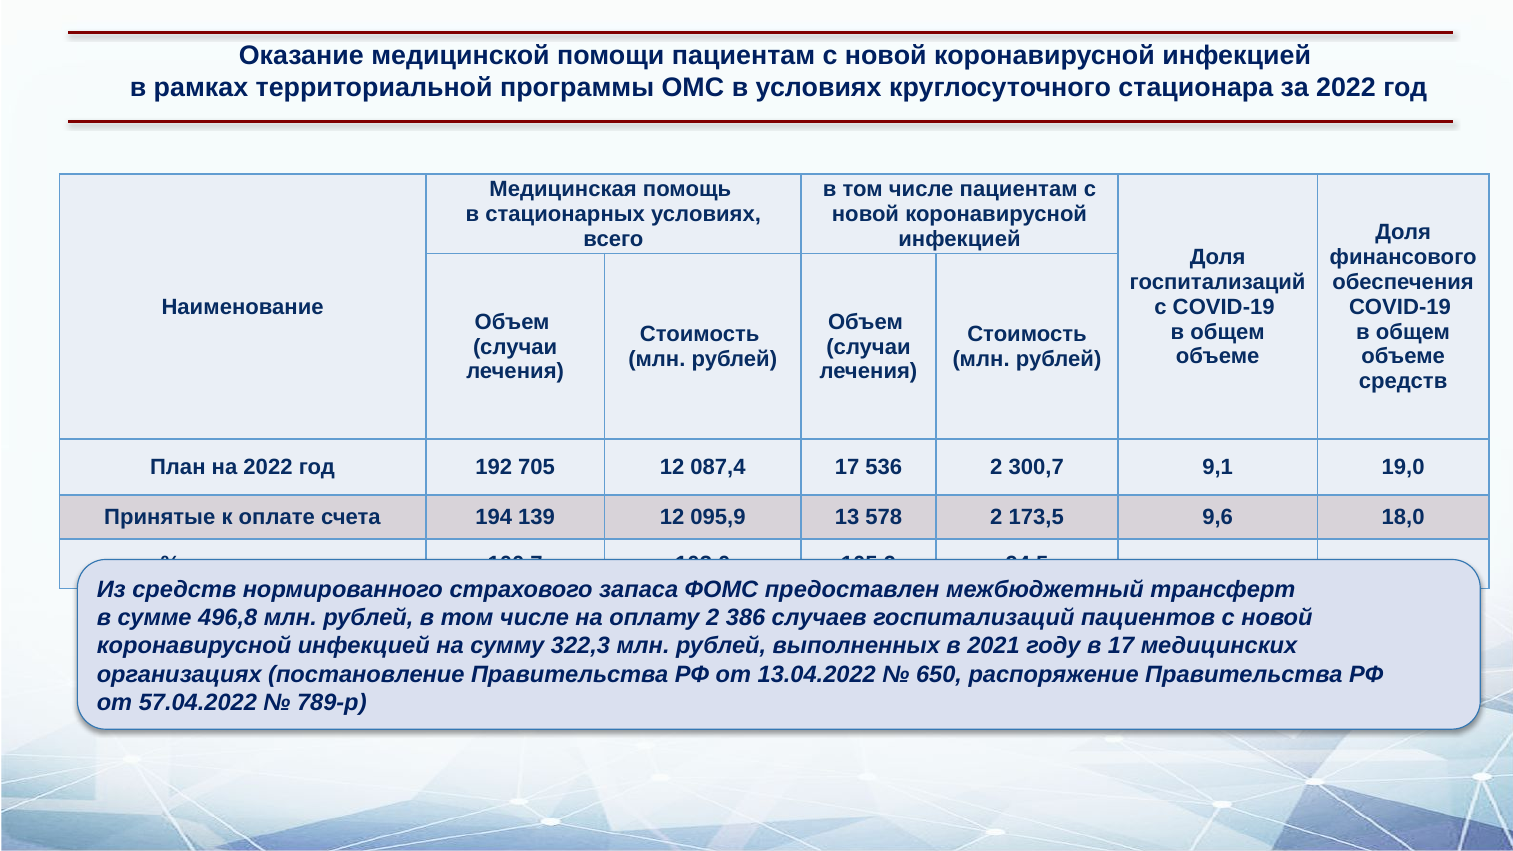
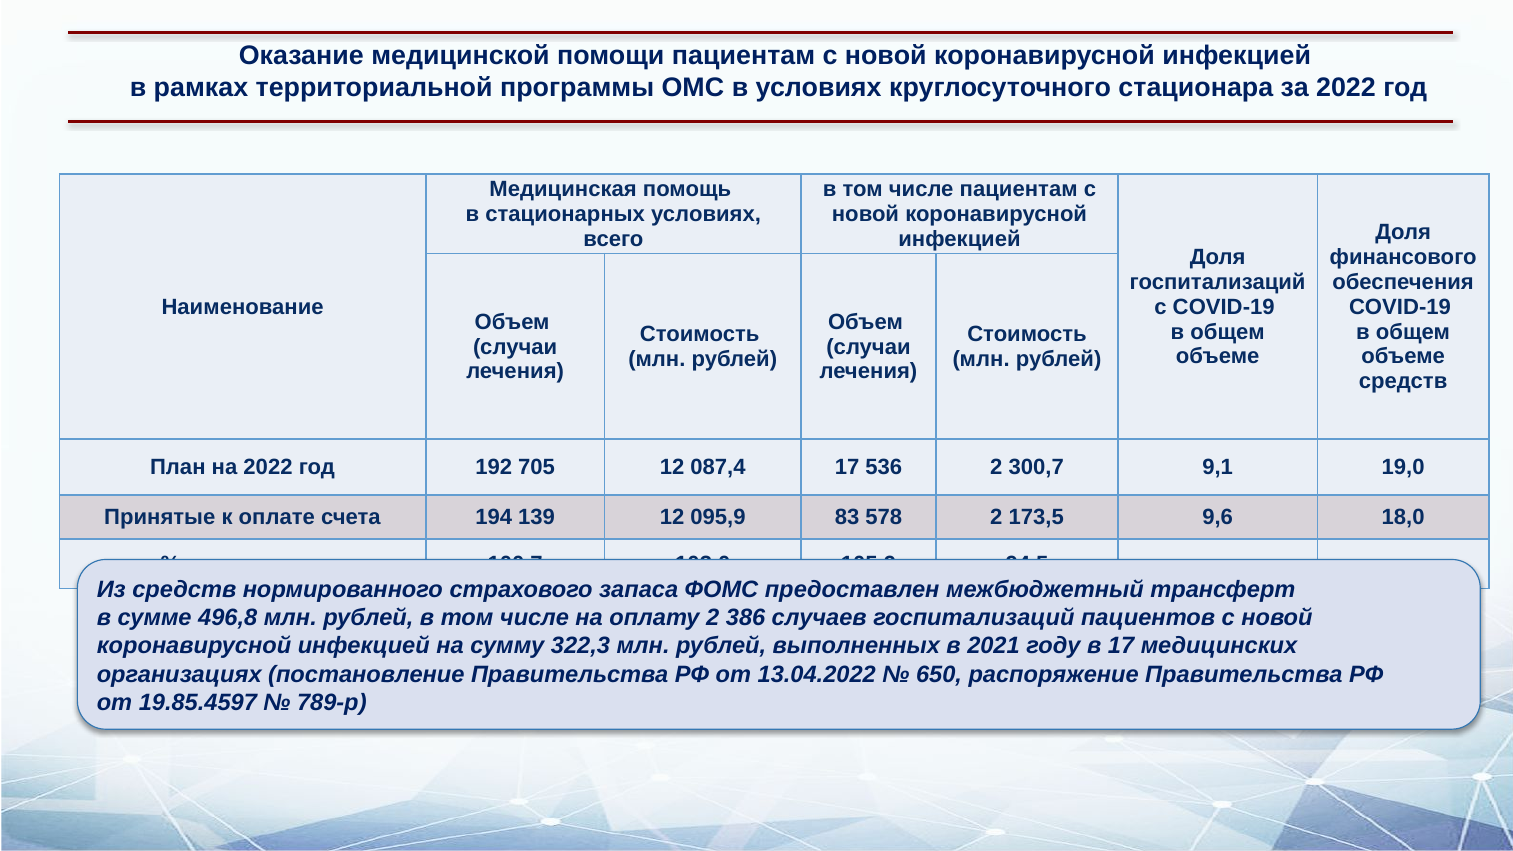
13: 13 -> 83
57.04.2022: 57.04.2022 -> 19.85.4597
